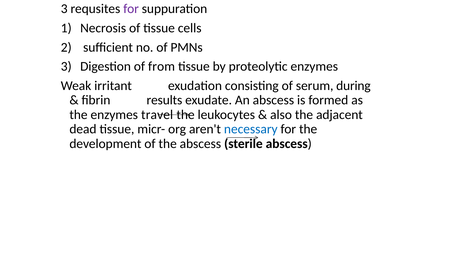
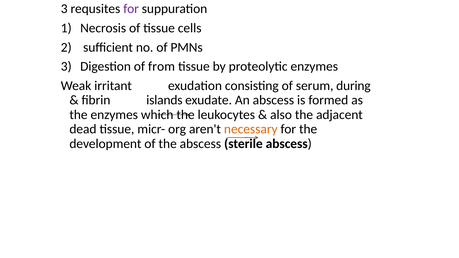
results: results -> islands
travel: travel -> which
necessary colour: blue -> orange
